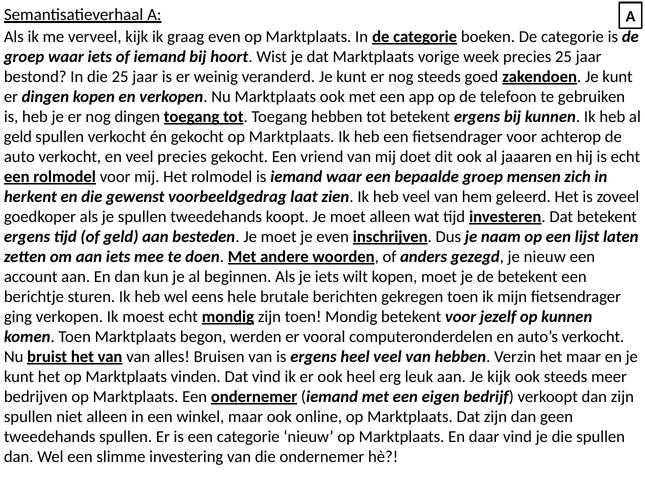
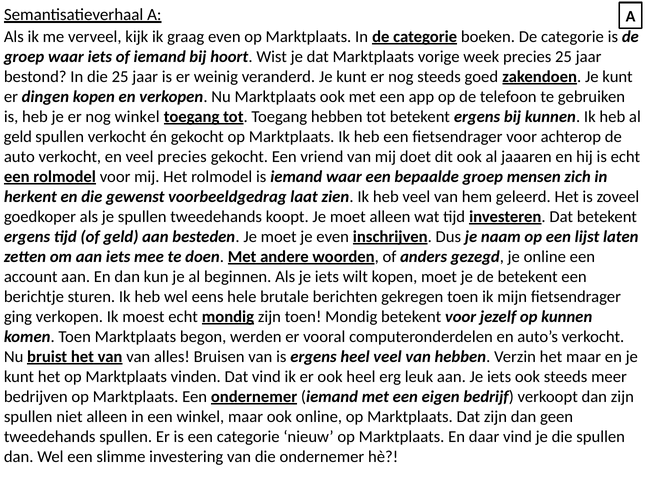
nog dingen: dingen -> winkel
je nieuw: nieuw -> online
aan Je kijk: kijk -> iets
